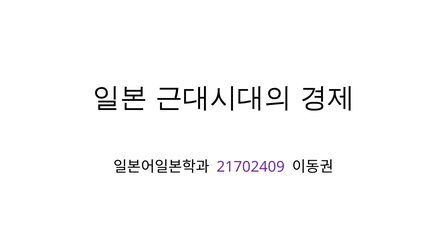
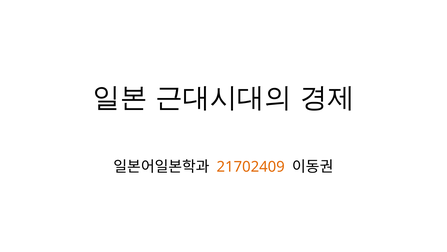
21702409 colour: purple -> orange
